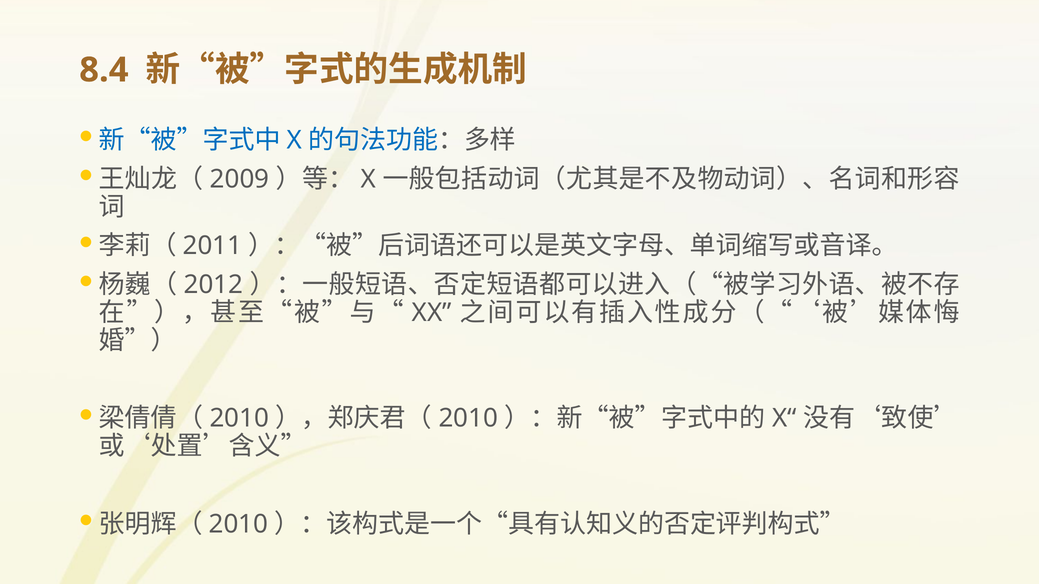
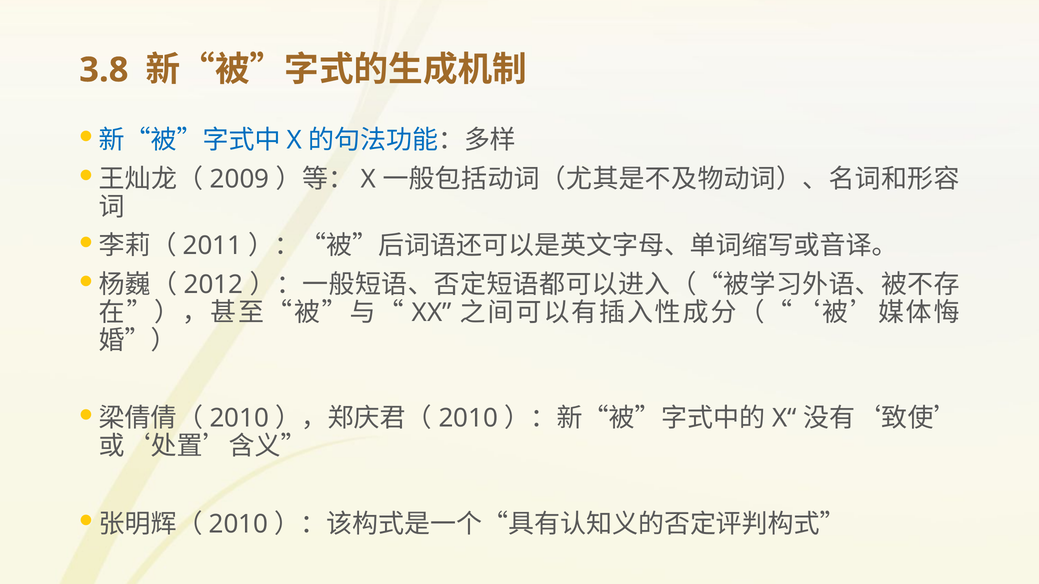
8.4: 8.4 -> 3.8
